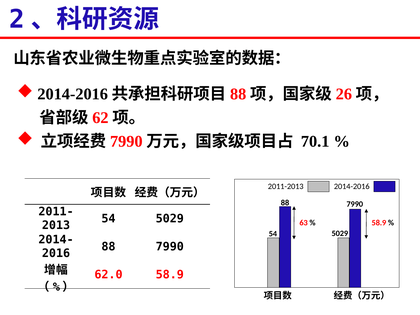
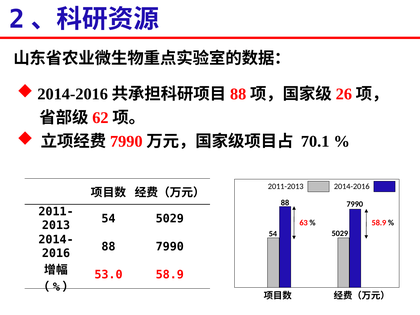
62.0: 62.0 -> 53.0
